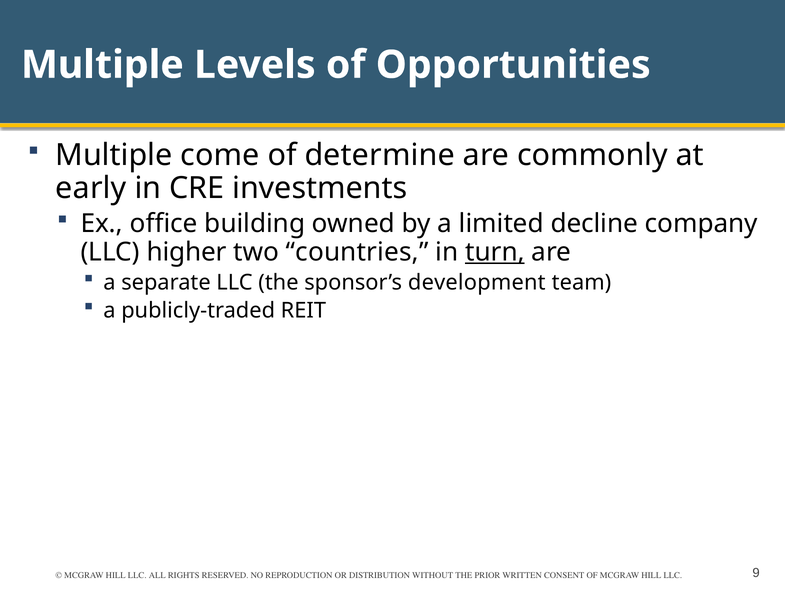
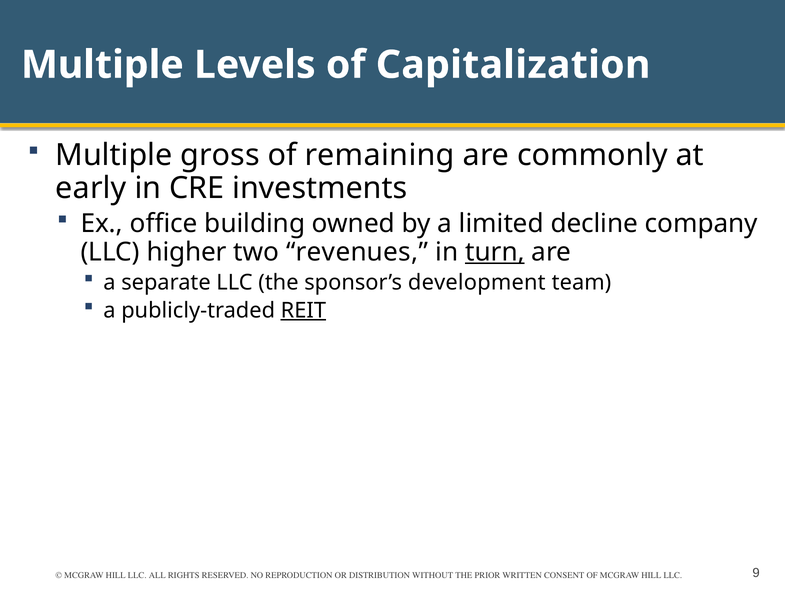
Opportunities: Opportunities -> Capitalization
come: come -> gross
determine: determine -> remaining
countries: countries -> revenues
REIT underline: none -> present
